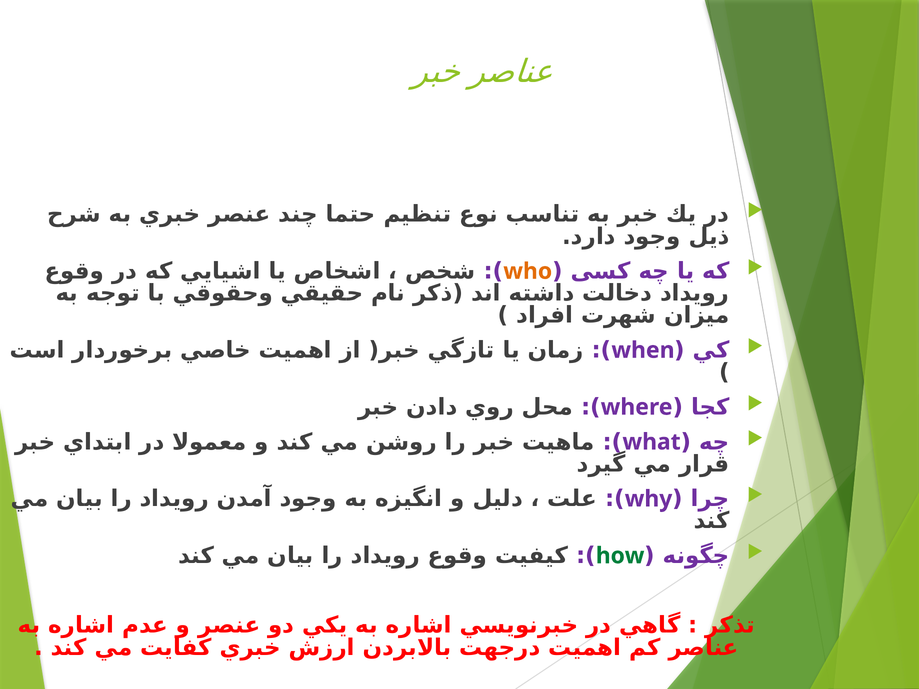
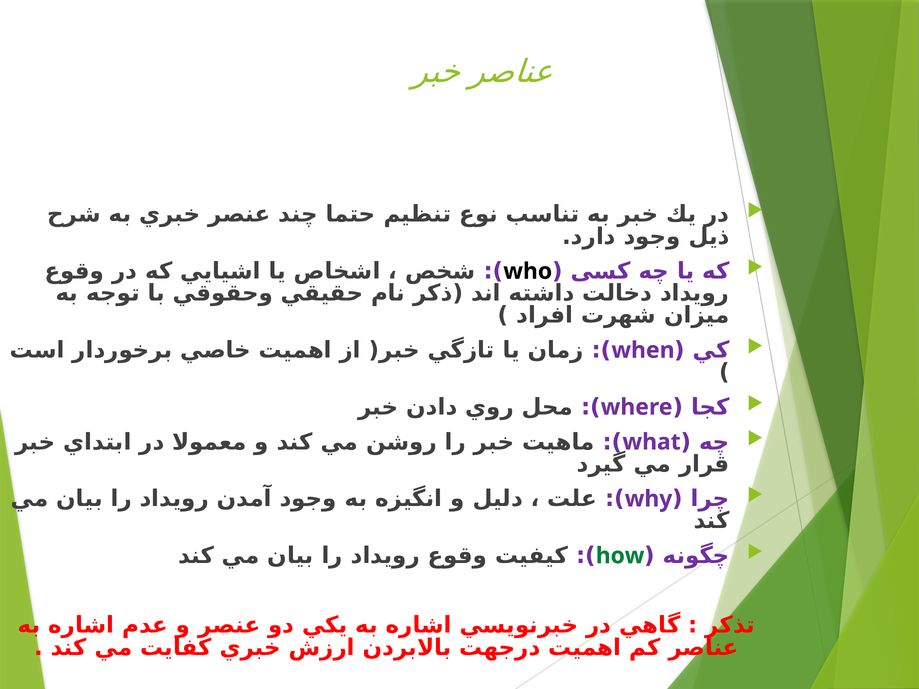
who colour: orange -> black
